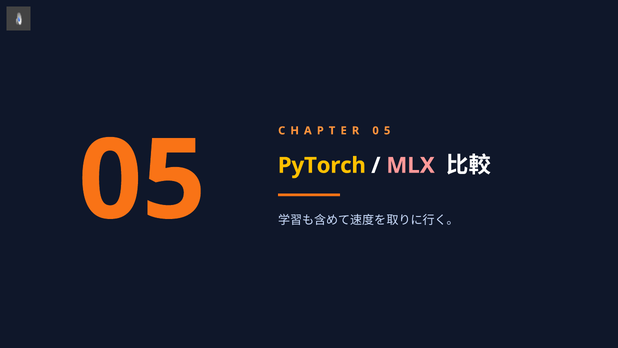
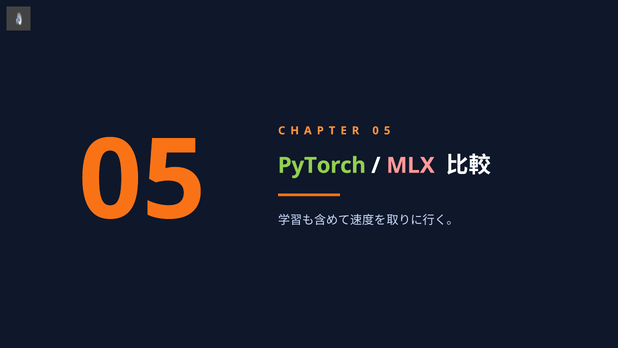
PyTorch colour: yellow -> light green
